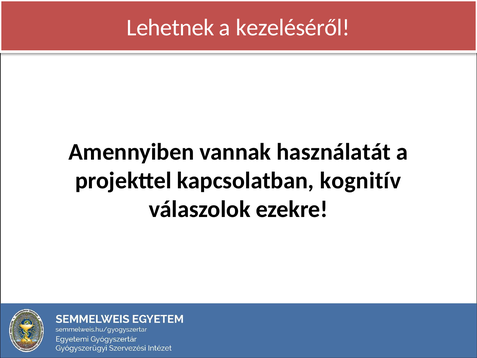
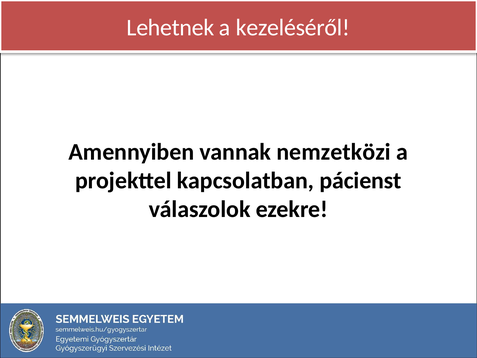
használatát: használatát -> nemzetközi
kognitív: kognitív -> pácienst
